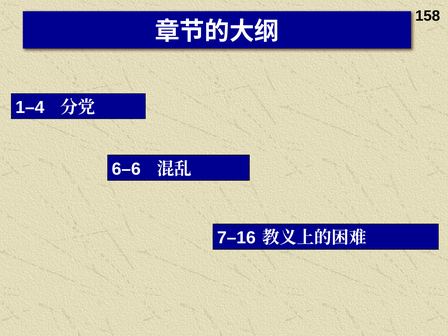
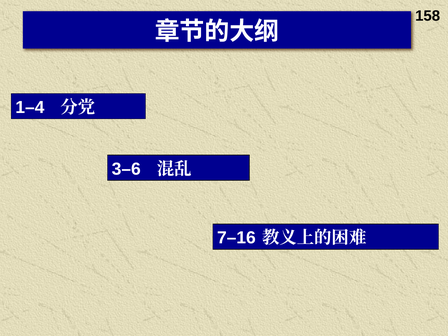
6–6: 6–6 -> 3–6
